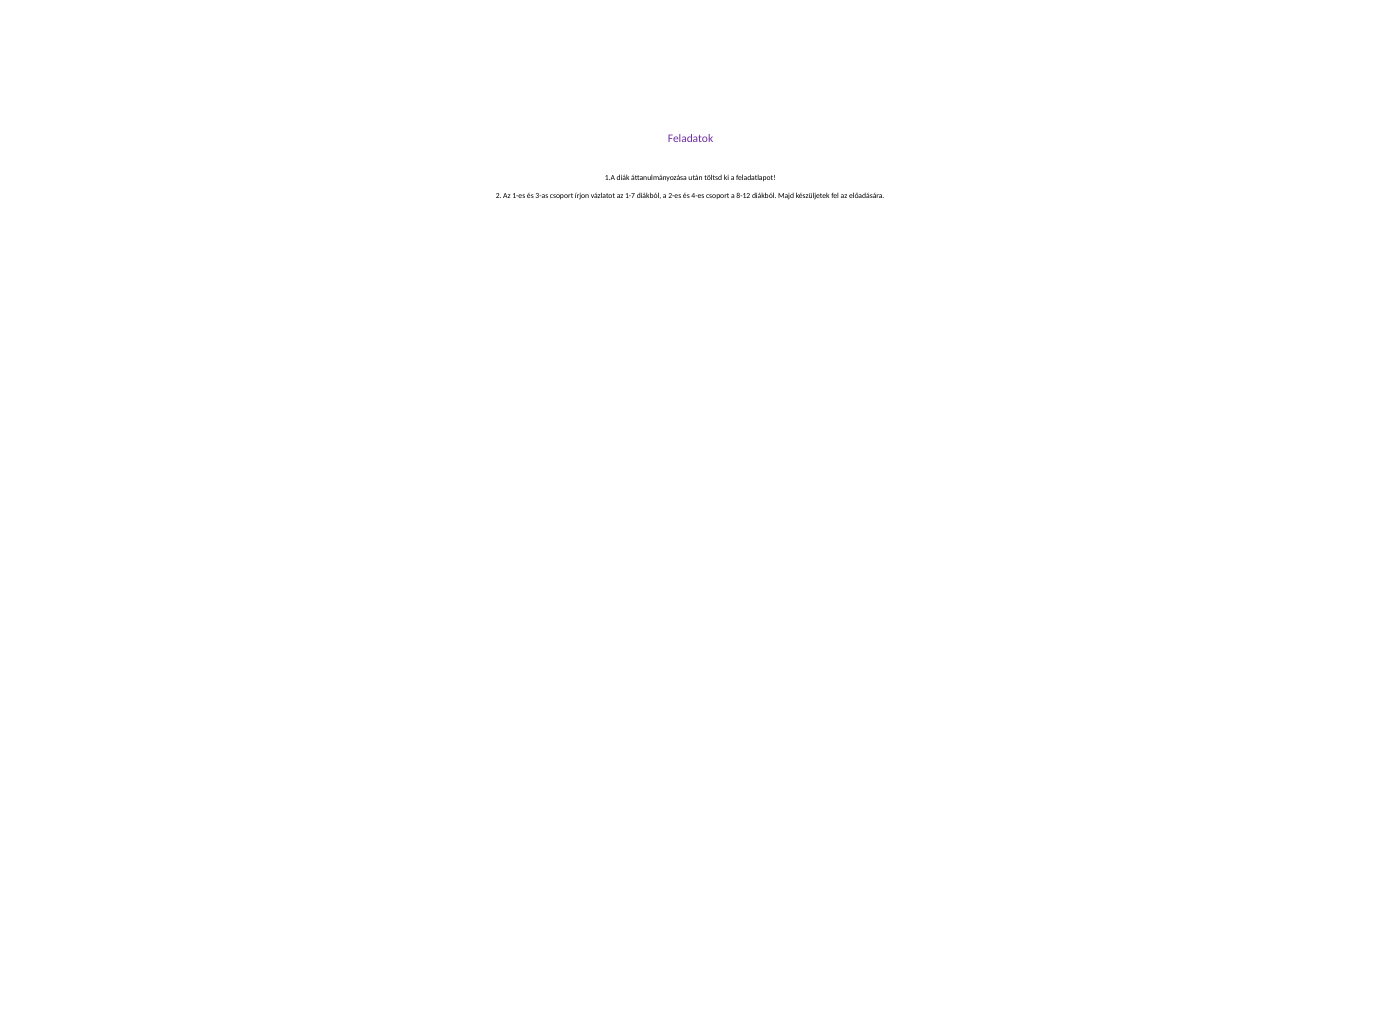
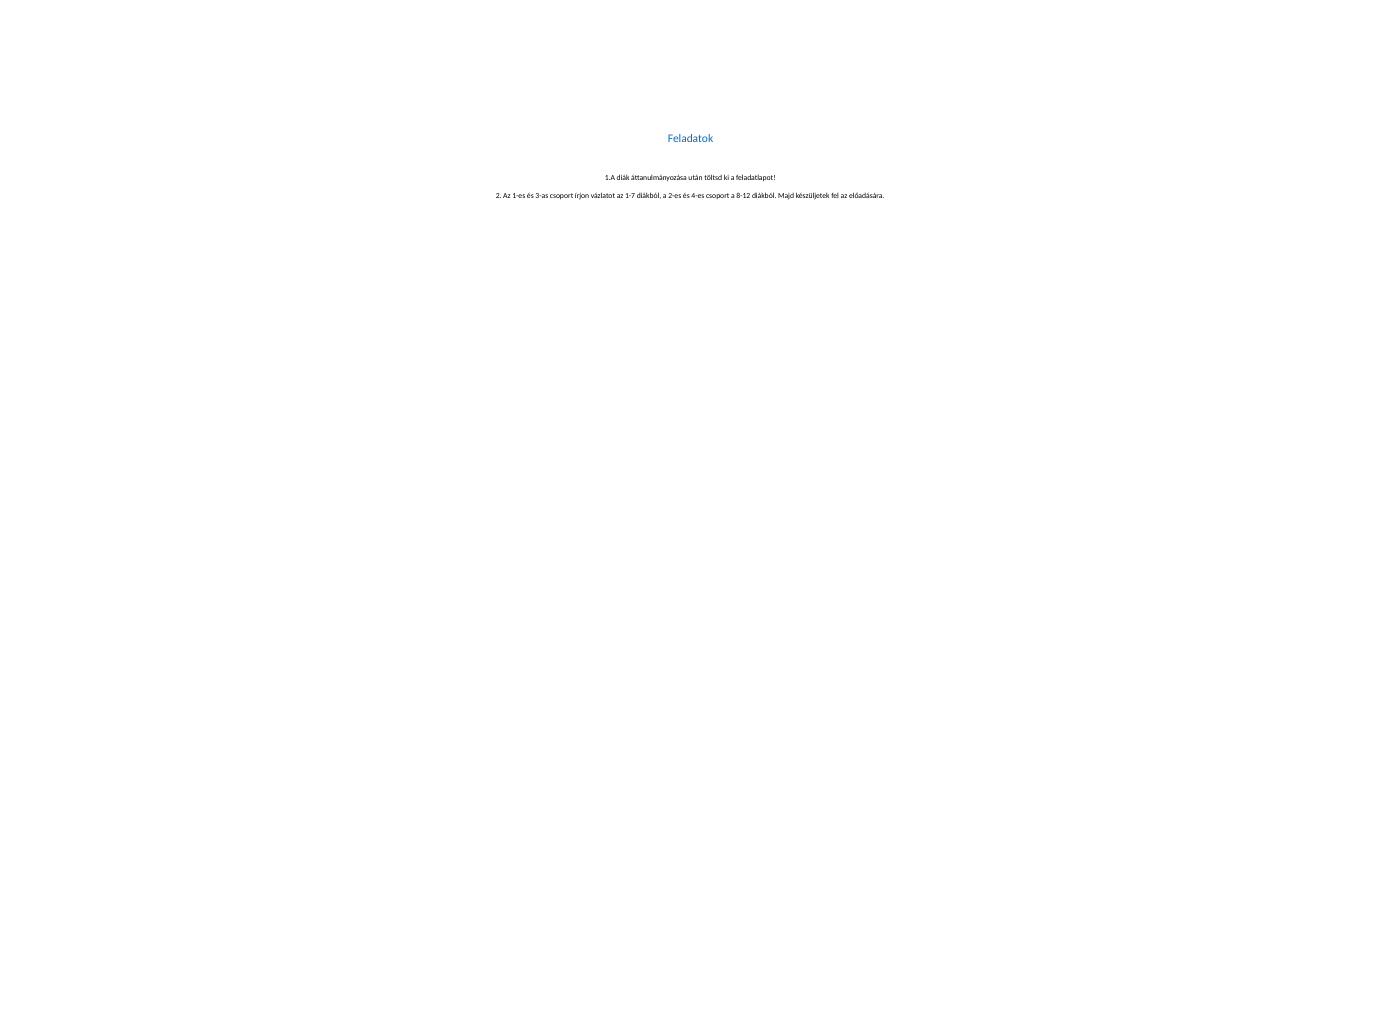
Feladatok colour: purple -> blue
